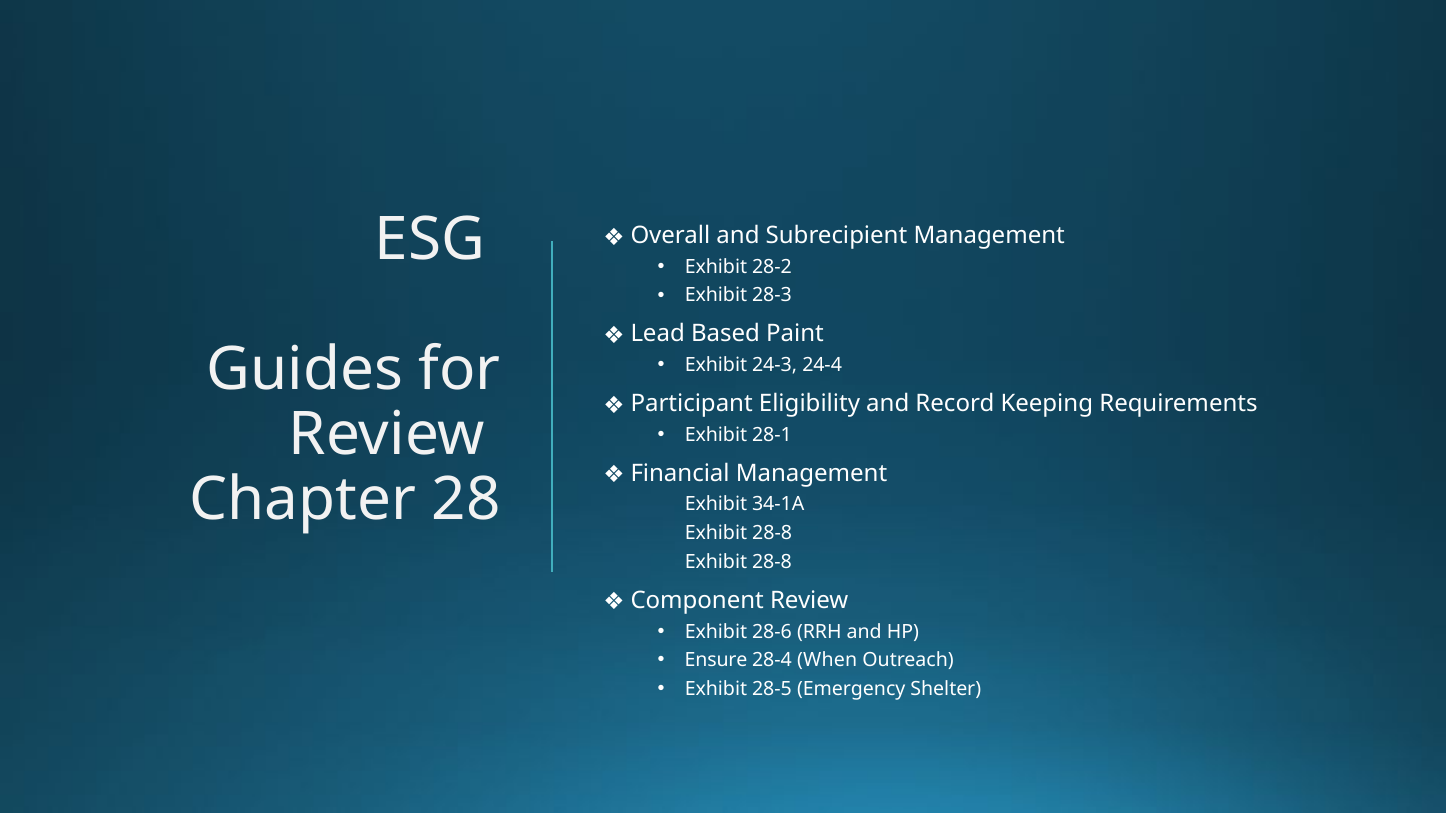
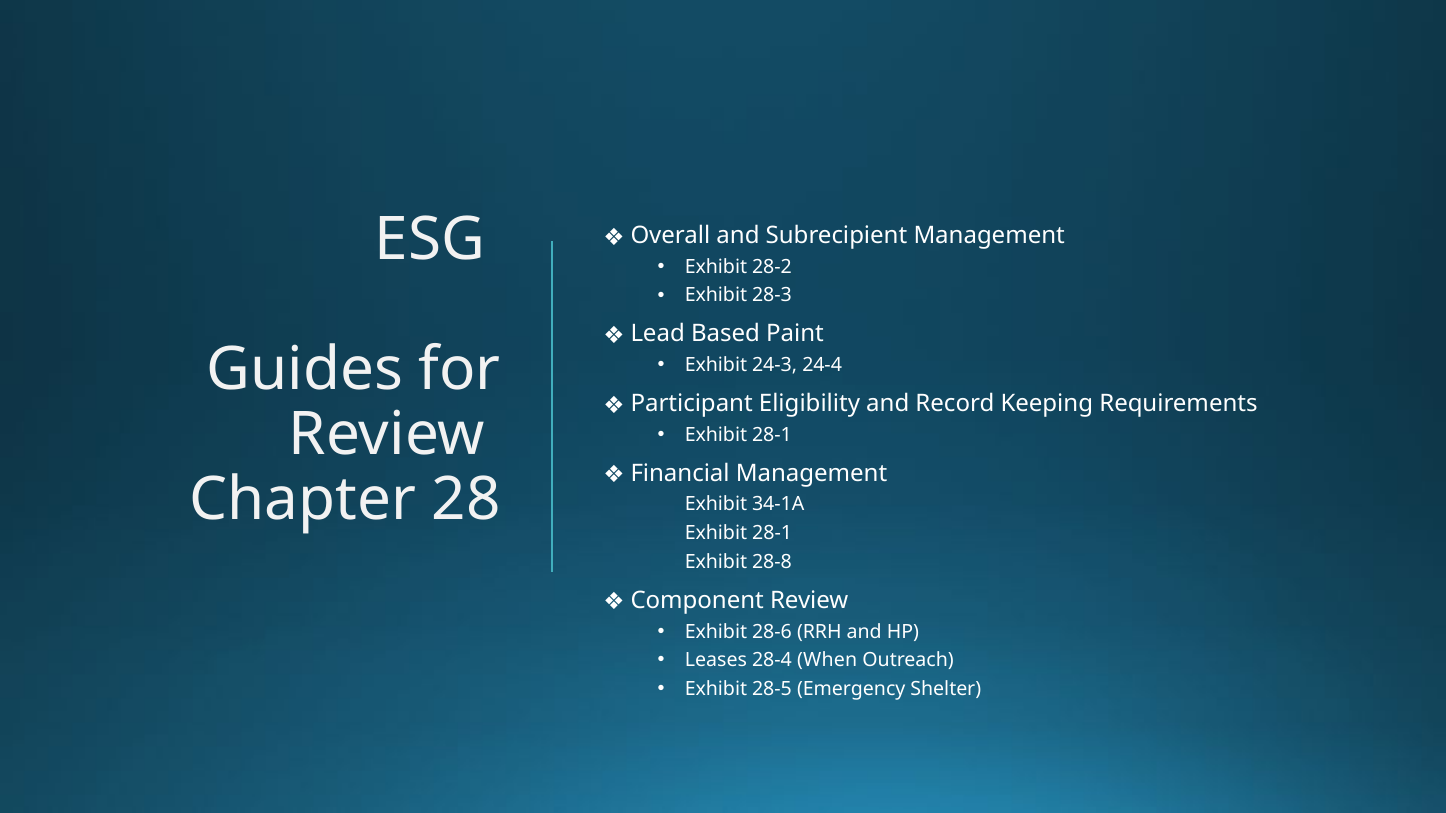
28-8 at (772, 533): 28-8 -> 28-1
Ensure: Ensure -> Leases
